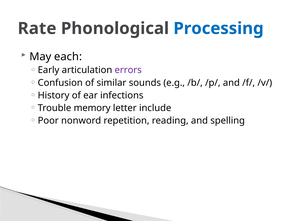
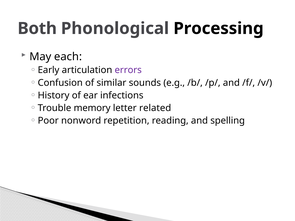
Rate: Rate -> Both
Processing colour: blue -> black
include: include -> related
